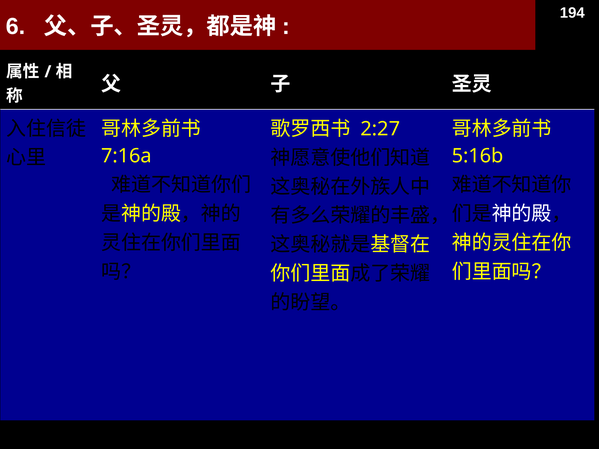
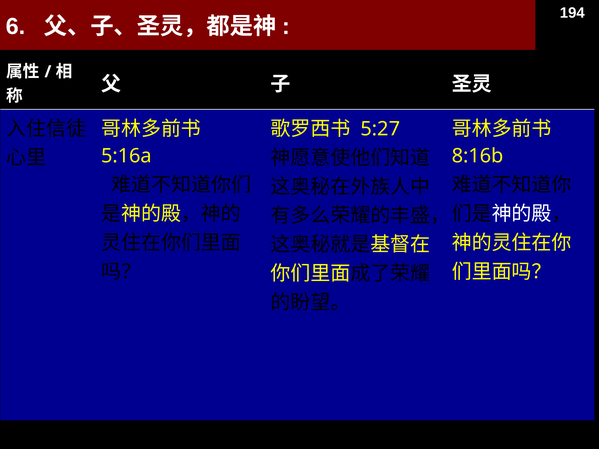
2:27: 2:27 -> 5:27
7:16a: 7:16a -> 5:16a
5:16b: 5:16b -> 8:16b
